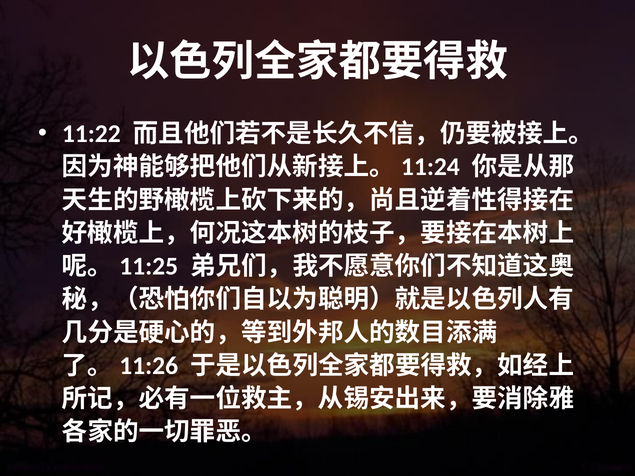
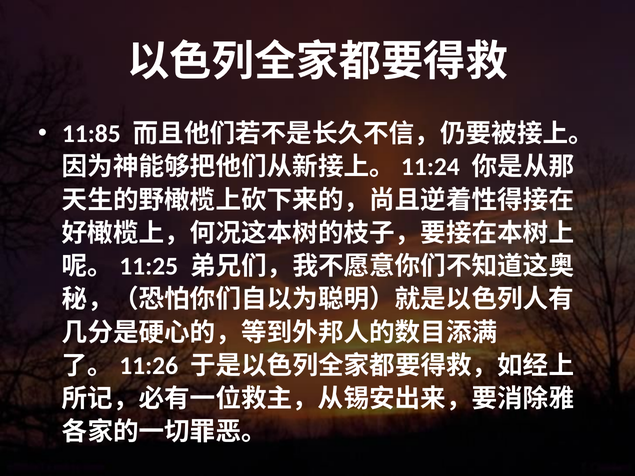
11:22: 11:22 -> 11:85
